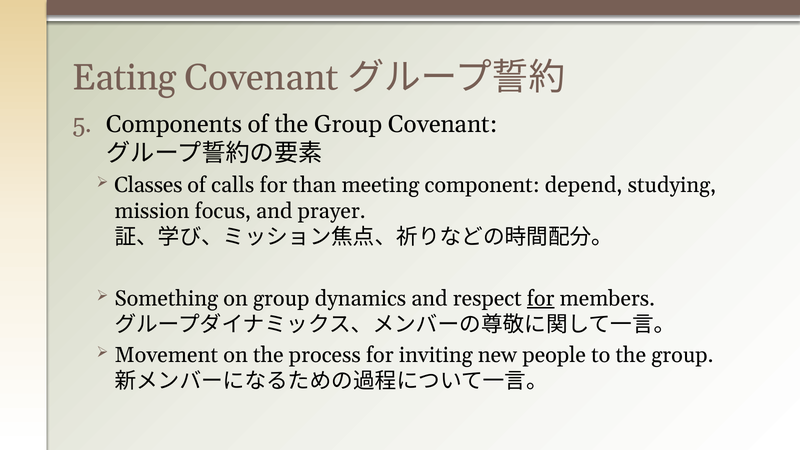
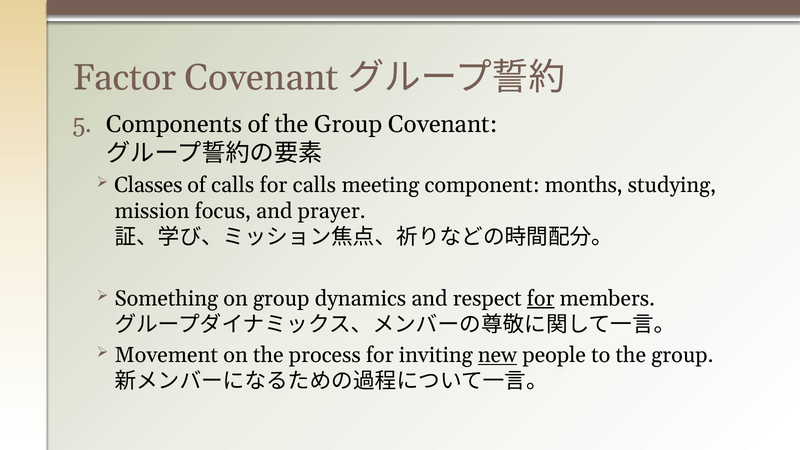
Eating: Eating -> Factor
for than: than -> calls
depend: depend -> months
new underline: none -> present
